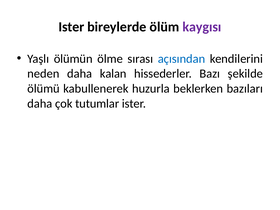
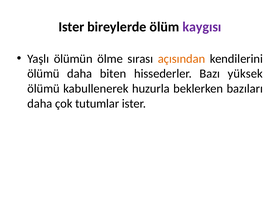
açısından colour: blue -> orange
neden at (43, 74): neden -> ölümü
kalan: kalan -> biten
şekilde: şekilde -> yüksek
